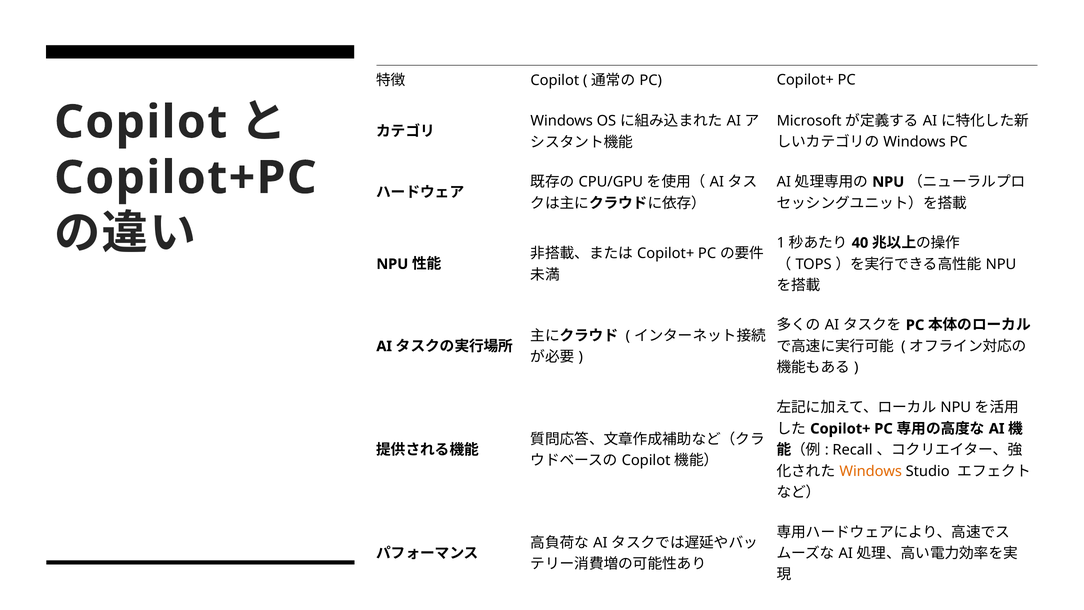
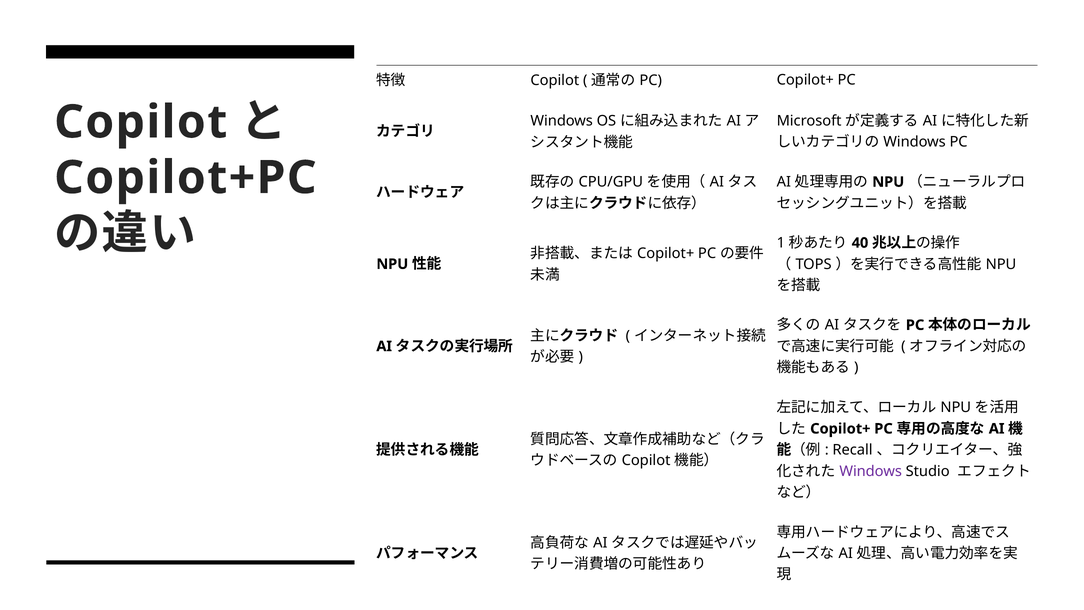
Windows at (871, 471) colour: orange -> purple
